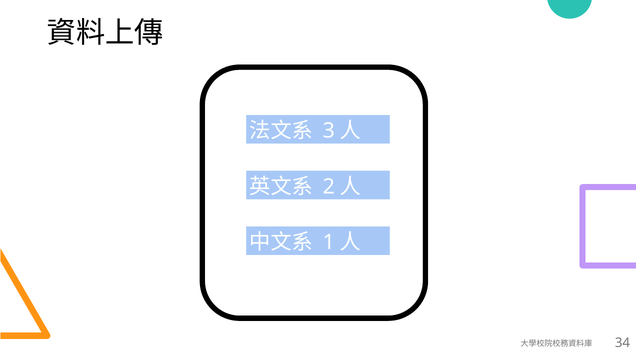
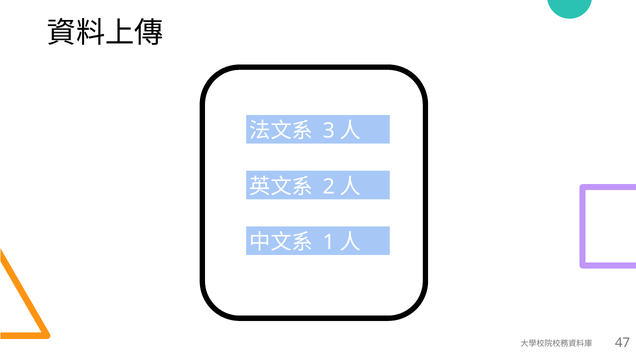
34: 34 -> 47
